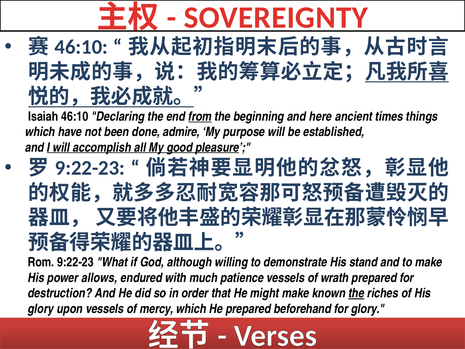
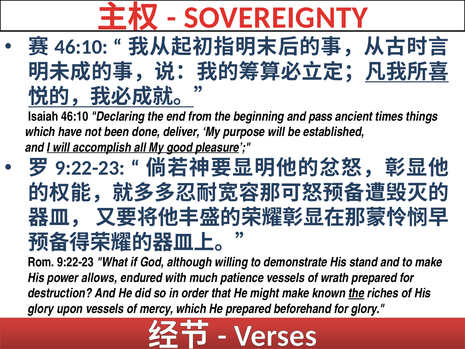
from underline: present -> none
here: here -> pass
admire: admire -> deliver
